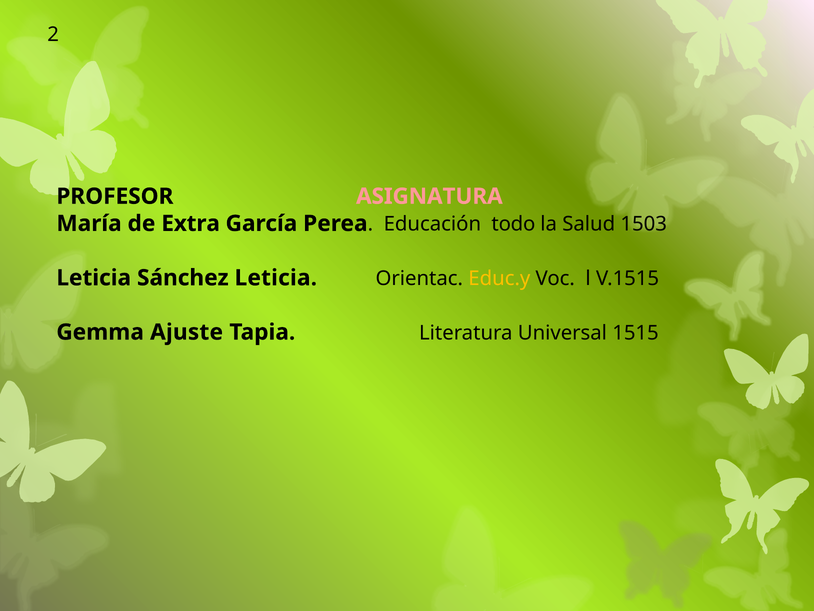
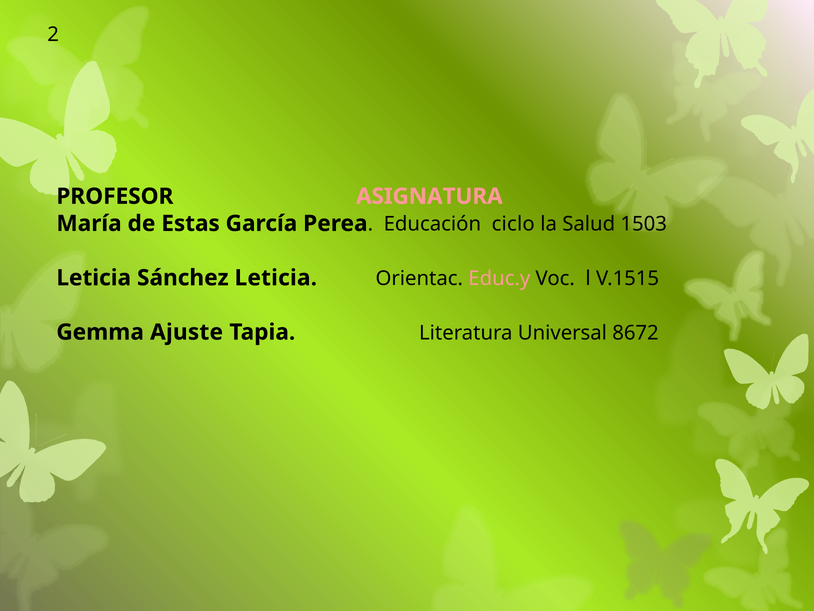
Extra: Extra -> Estas
todo: todo -> ciclo
Educ.y colour: yellow -> pink
1515: 1515 -> 8672
